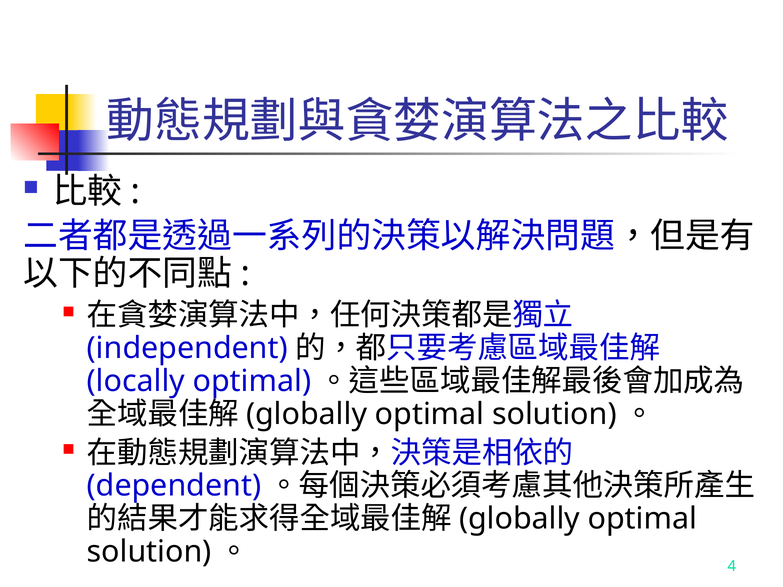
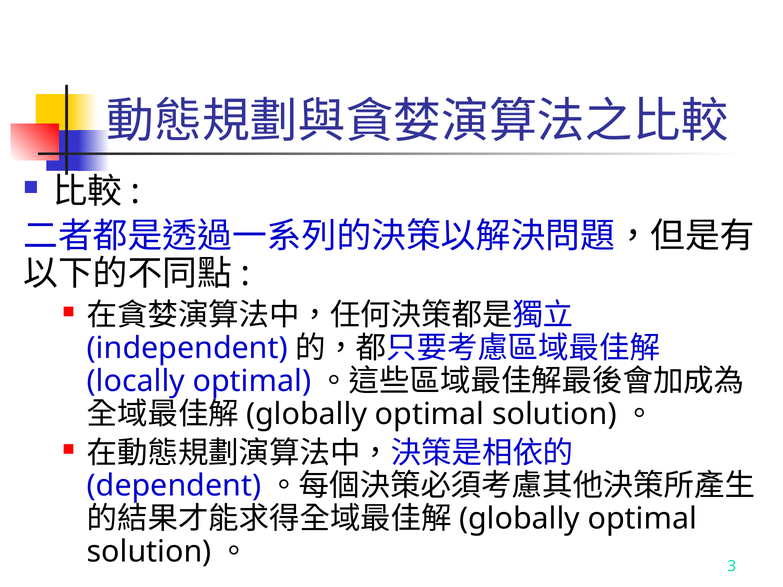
4: 4 -> 3
